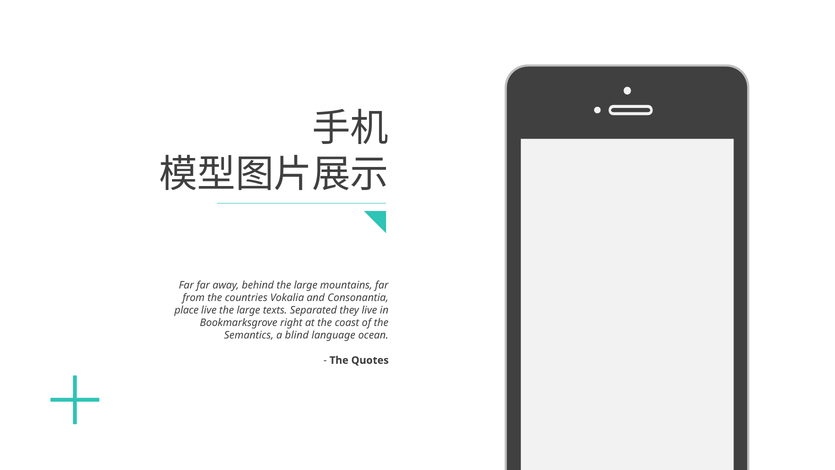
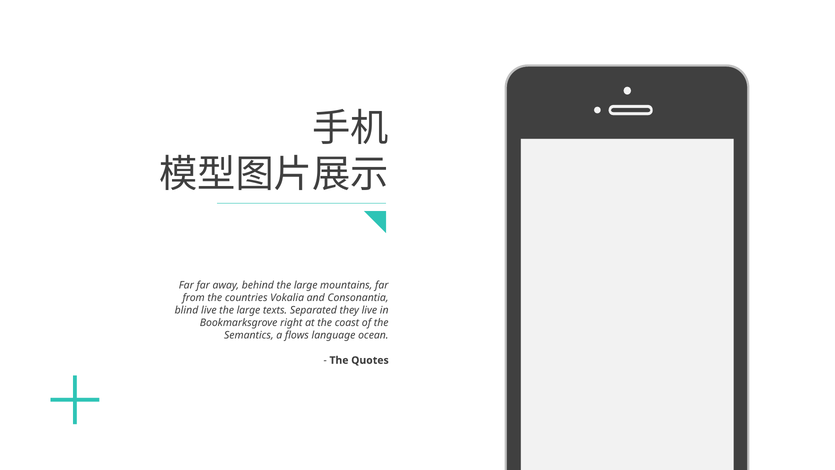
place: place -> blind
blind: blind -> flows
